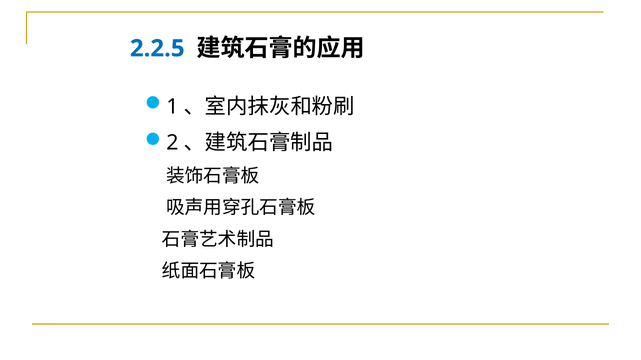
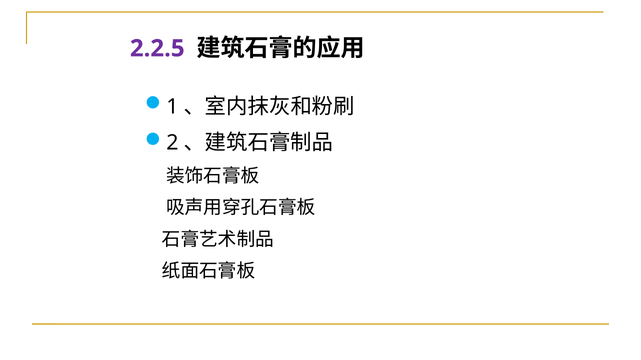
2.2.5 colour: blue -> purple
